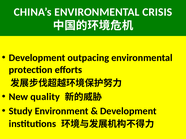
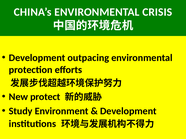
quality: quality -> protect
